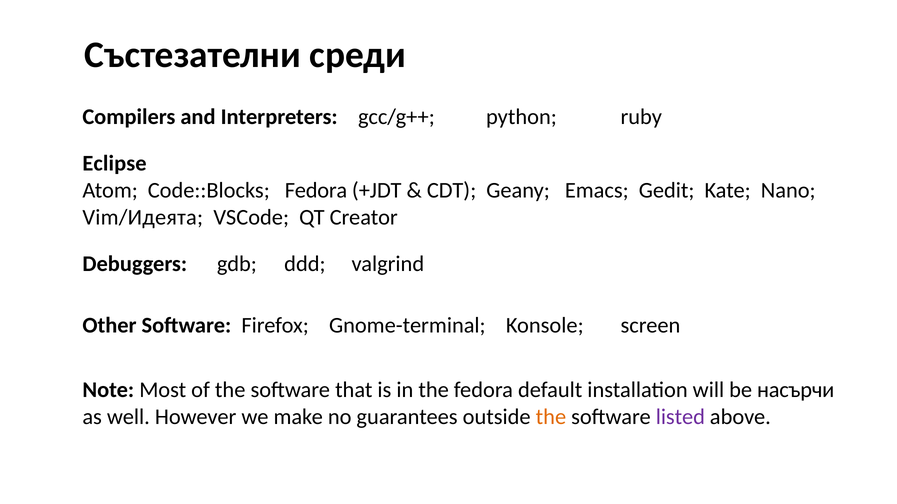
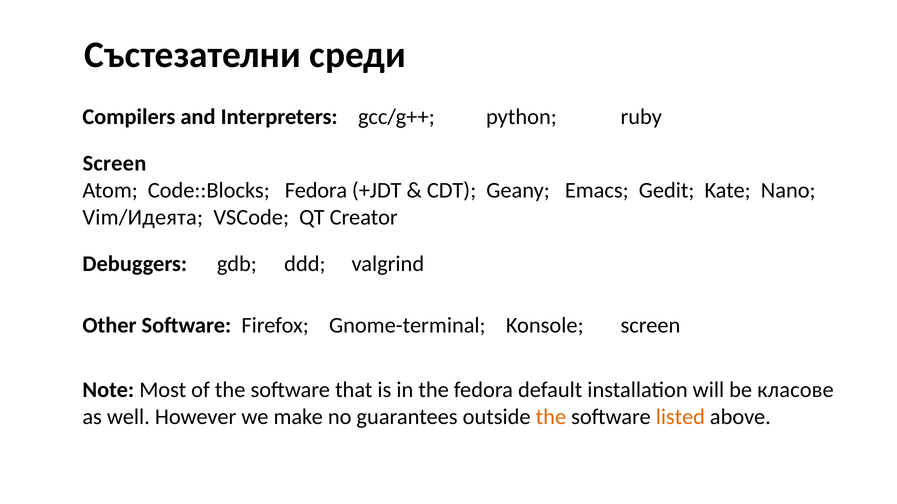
Eclipse at (115, 164): Eclipse -> Screen
насърчи: насърчи -> класове
listed colour: purple -> orange
